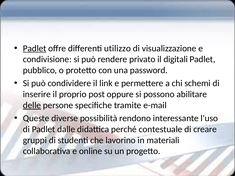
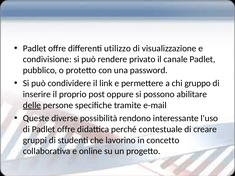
Padlet at (35, 48) underline: present -> none
digitali: digitali -> canale
schemi: schemi -> gruppo
di Padlet dalle: dalle -> offre
materiali: materiali -> concetto
